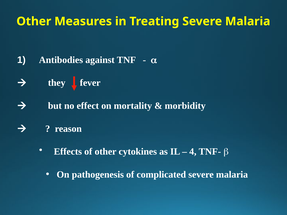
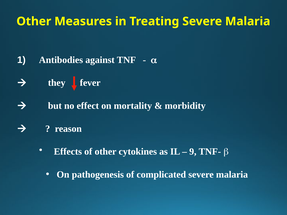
4: 4 -> 9
